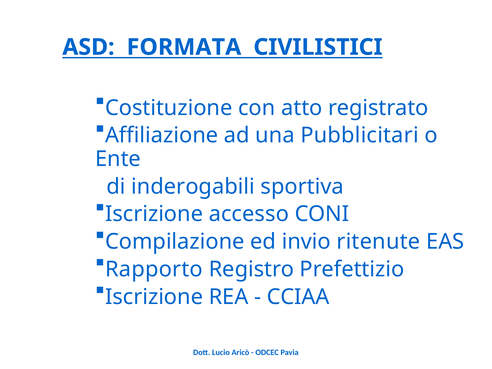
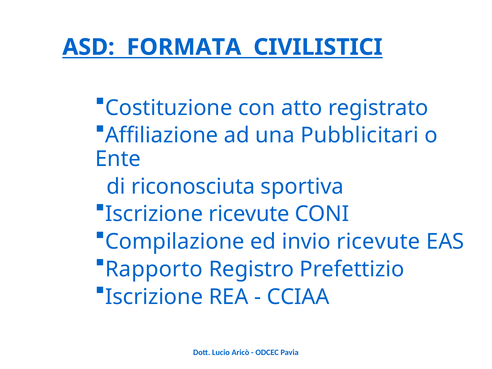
inderogabili: inderogabili -> riconosciuta
Iscrizione accesso: accesso -> ricevute
invio ritenute: ritenute -> ricevute
